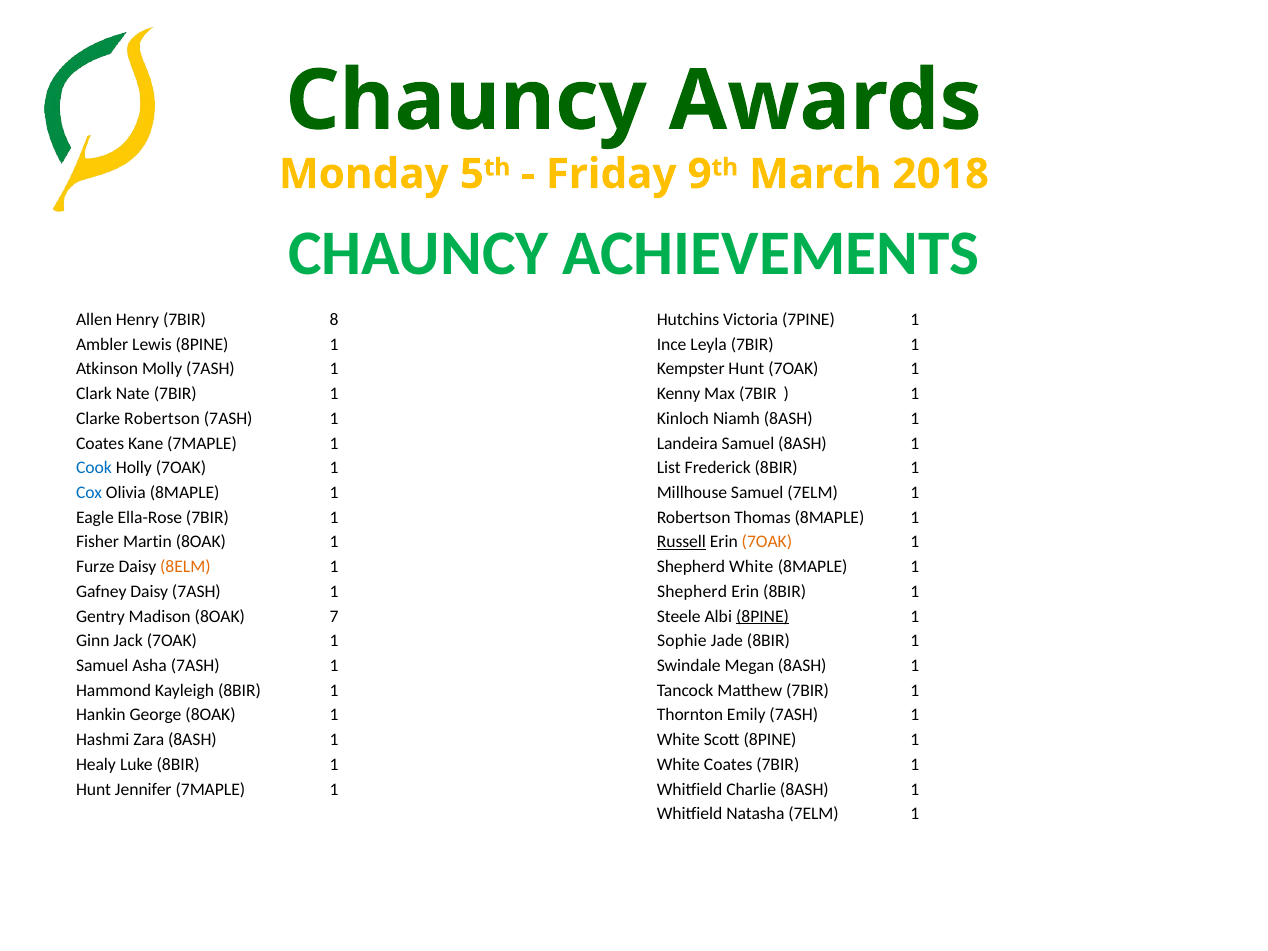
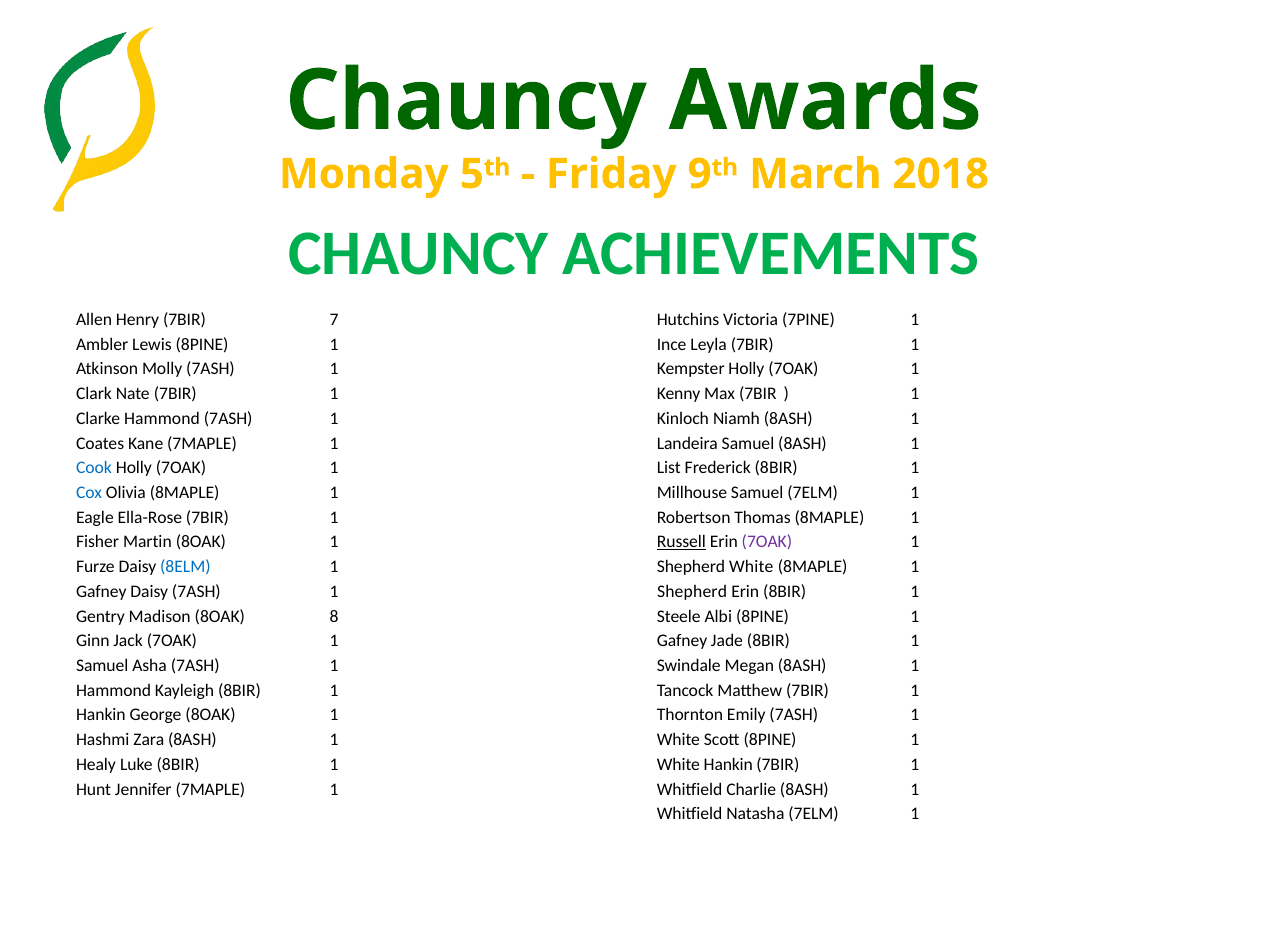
8: 8 -> 7
Kempster Hunt: Hunt -> Holly
Clarke Robertson: Robertson -> Hammond
7OAK at (767, 542) colour: orange -> purple
8ELM colour: orange -> blue
7: 7 -> 8
8PINE at (763, 616) underline: present -> none
Sophie at (682, 641): Sophie -> Gafney
White Coates: Coates -> Hankin
